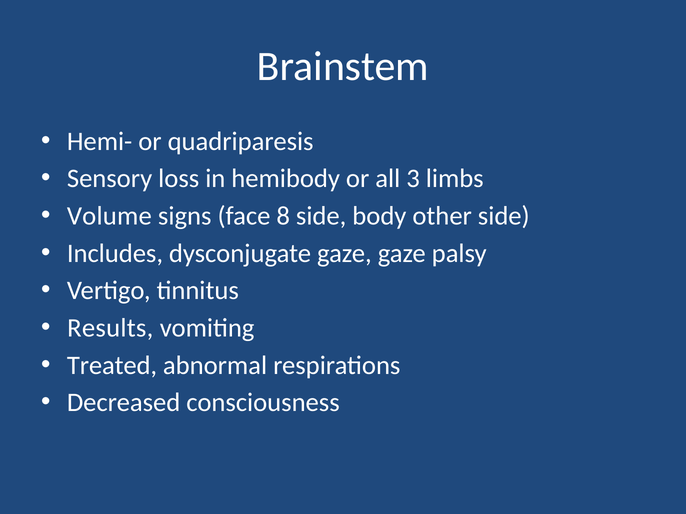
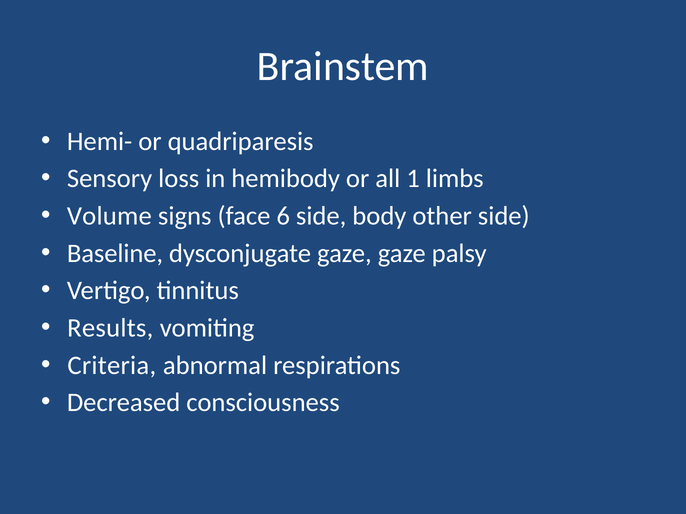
3: 3 -> 1
8: 8 -> 6
Includes: Includes -> Baseline
Treated: Treated -> Criteria
